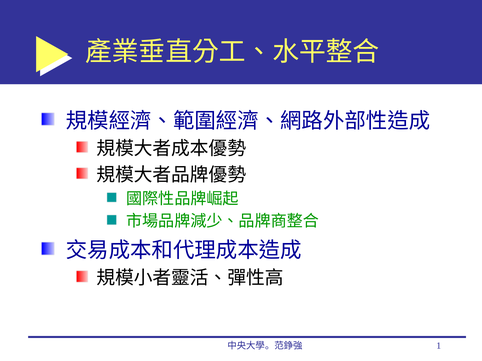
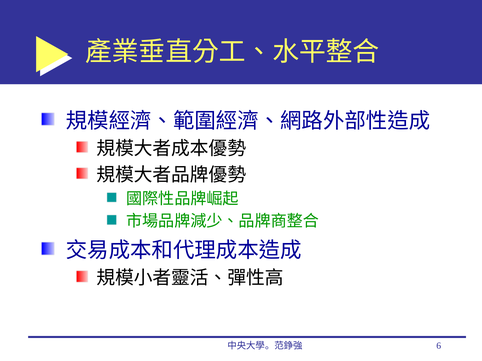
1: 1 -> 6
